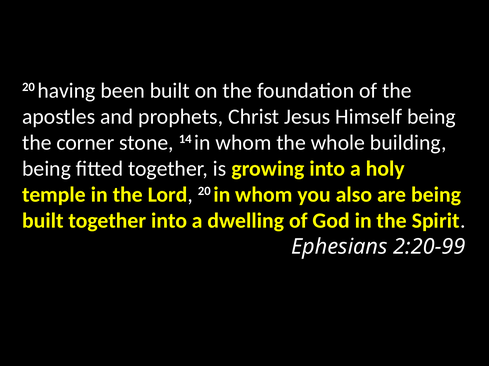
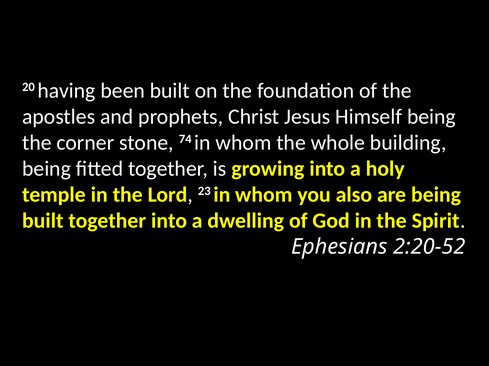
14: 14 -> 74
Lord 20: 20 -> 23
2:20-99: 2:20-99 -> 2:20-52
